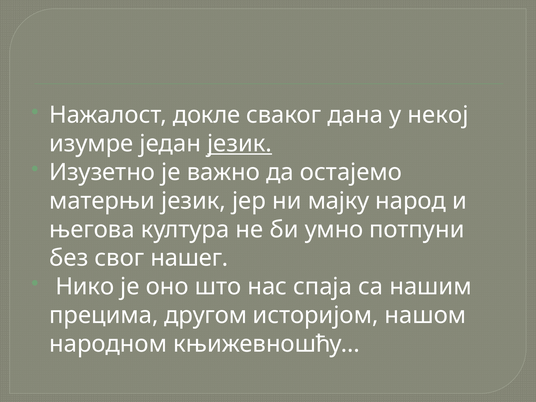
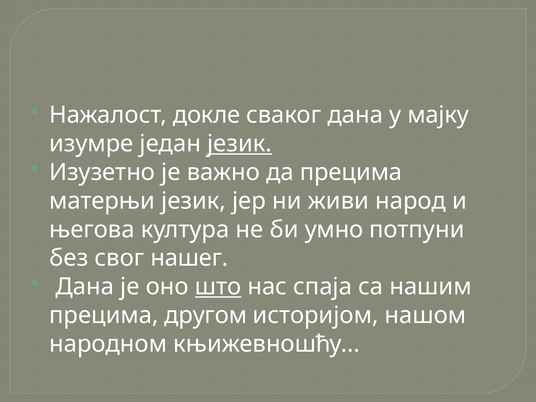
некој: некој -> мајку
да остајемо: остајемо -> прецима
мајку: мајку -> живи
Нико at (85, 287): Нико -> Дана
што underline: none -> present
